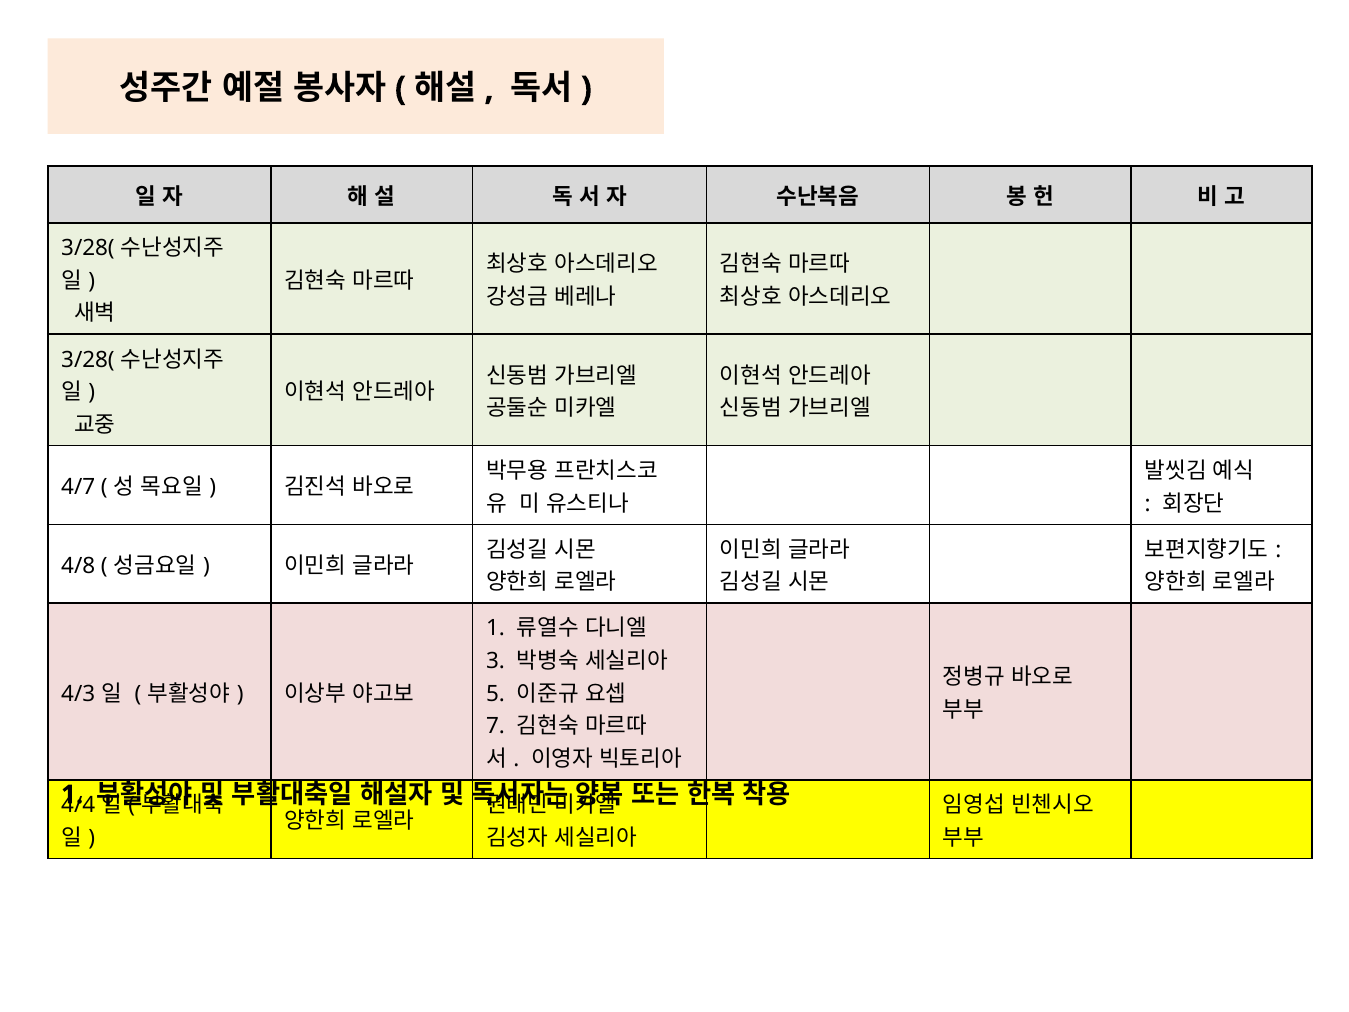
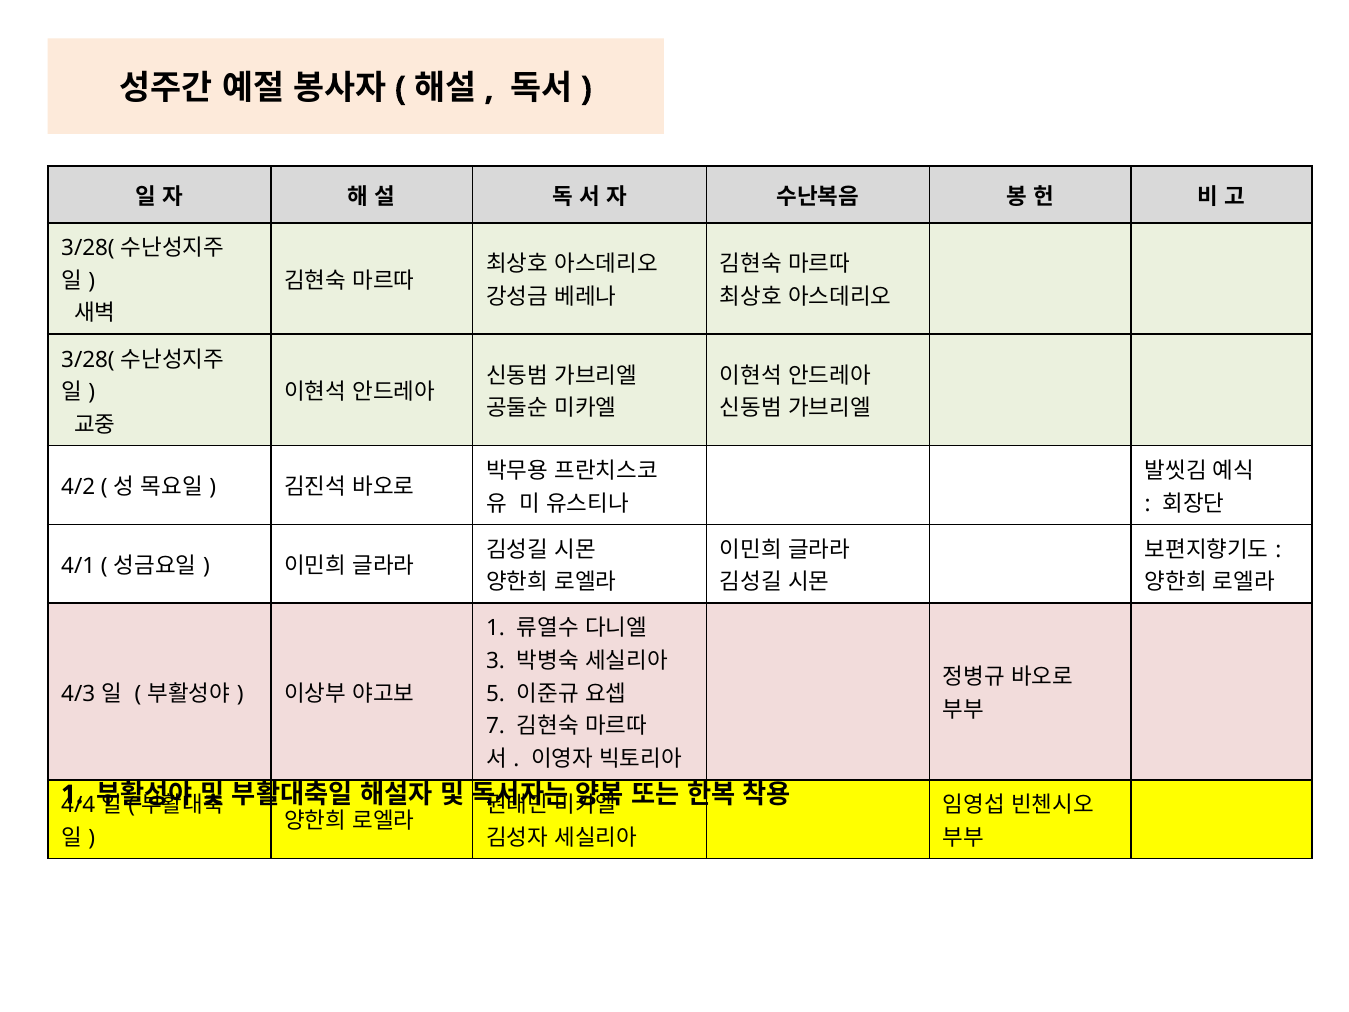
4/7: 4/7 -> 4/2
4/8: 4/8 -> 4/1
